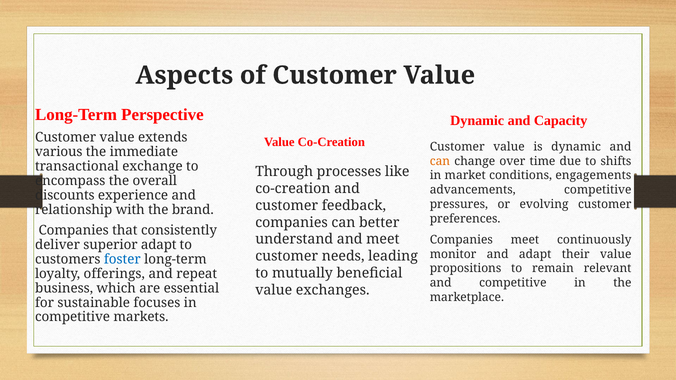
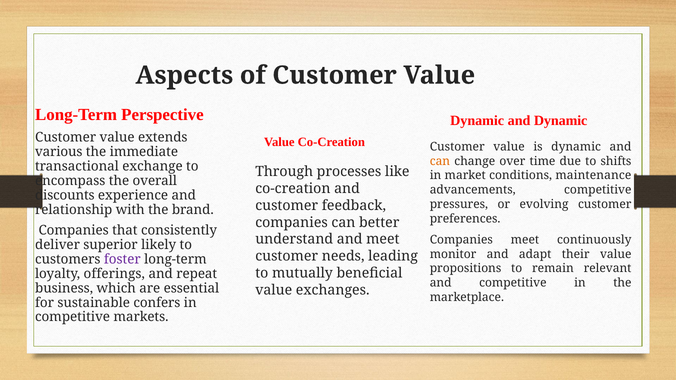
and Capacity: Capacity -> Dynamic
engagements: engagements -> maintenance
superior adapt: adapt -> likely
foster colour: blue -> purple
focuses: focuses -> confers
